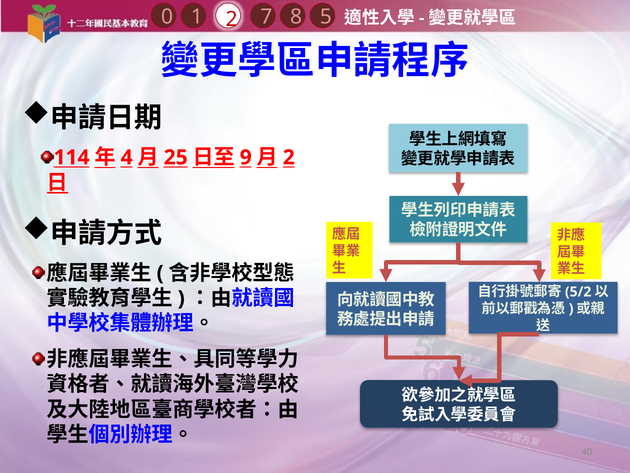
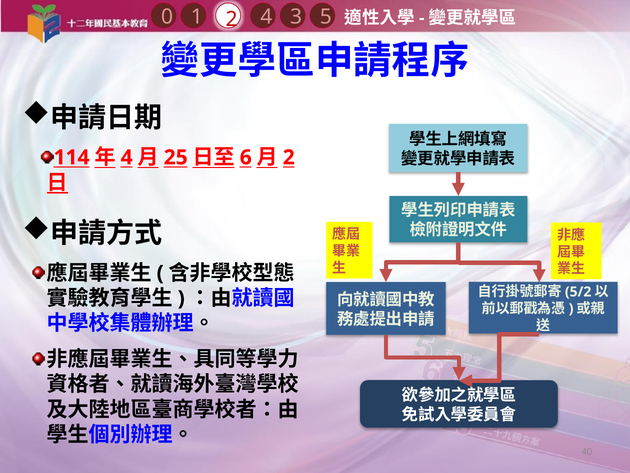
8: 8 -> 3
2 7: 7 -> 4
9: 9 -> 6
